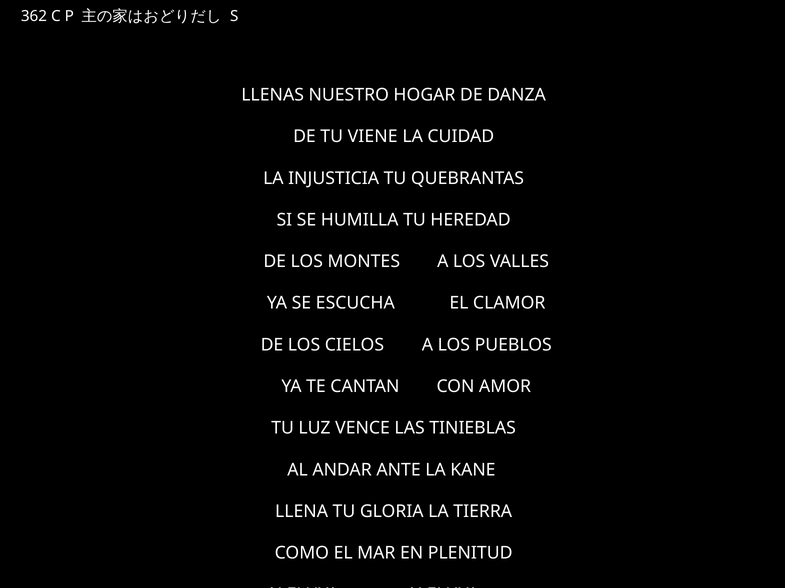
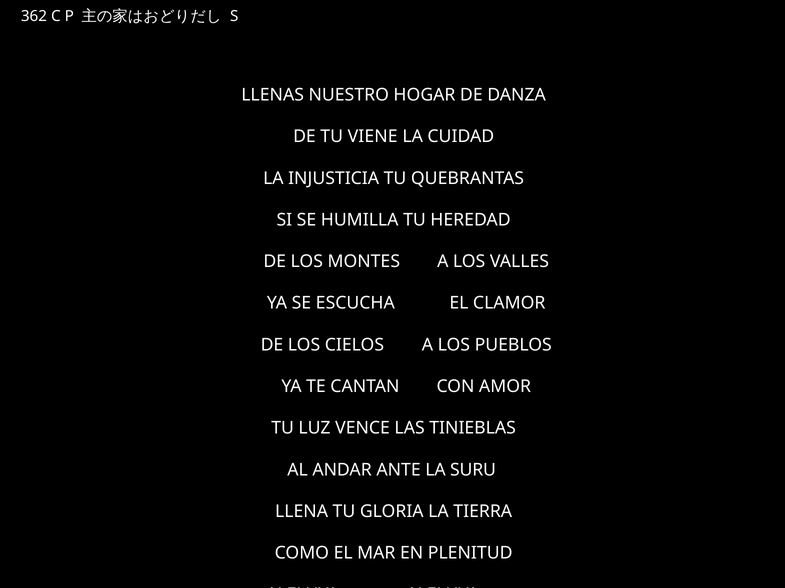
KANE: KANE -> SURU
